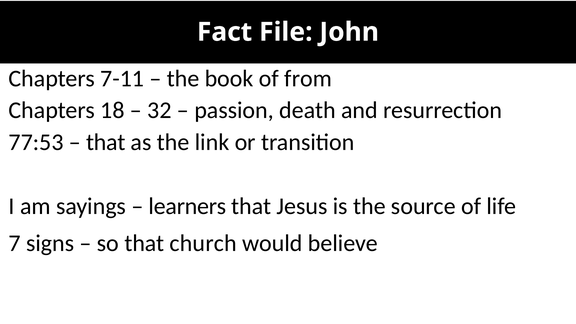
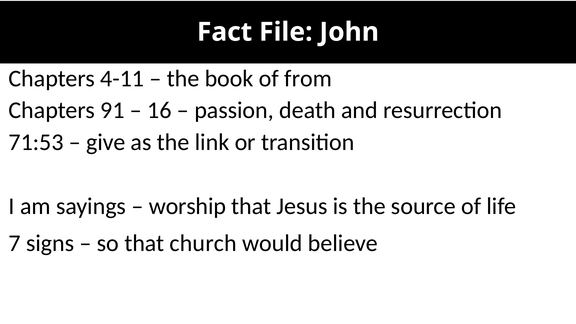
7-11: 7-11 -> 4-11
18: 18 -> 91
32: 32 -> 16
77:53: 77:53 -> 71:53
that at (106, 142): that -> give
learners: learners -> worship
